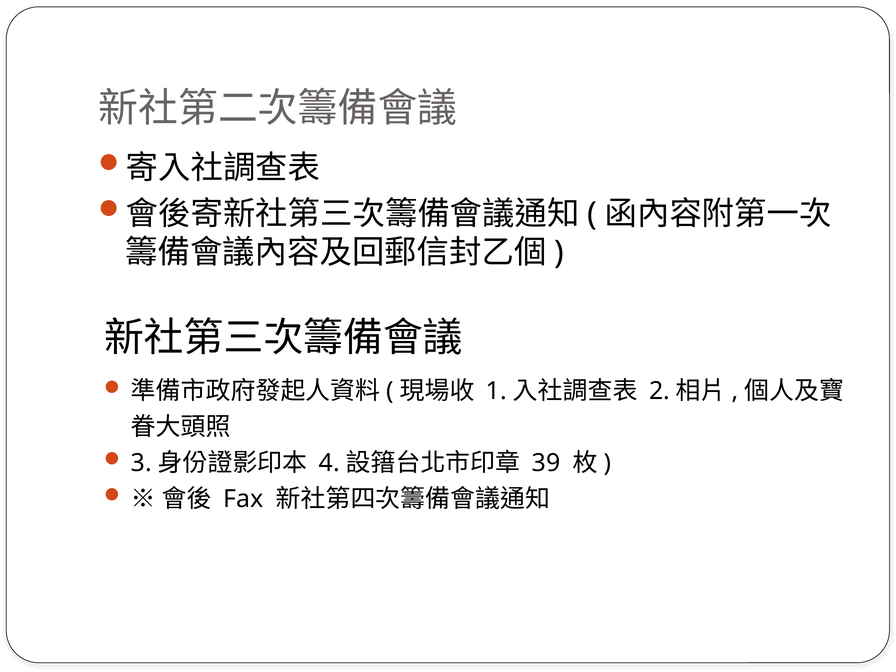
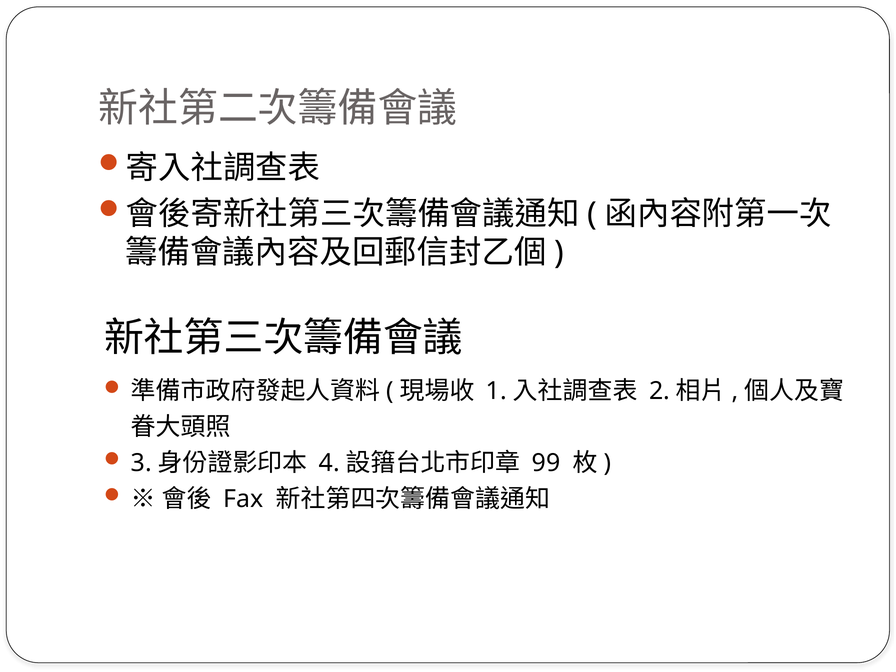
39: 39 -> 99
